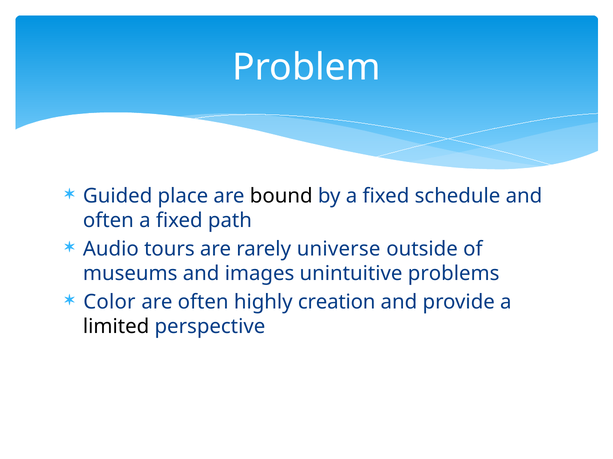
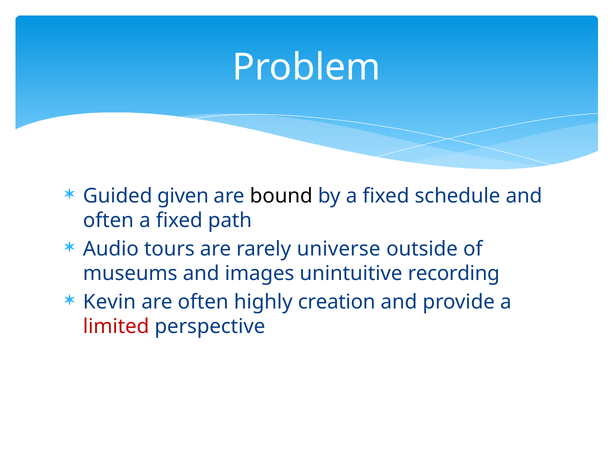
place: place -> given
problems: problems -> recording
Color: Color -> Kevin
limited colour: black -> red
